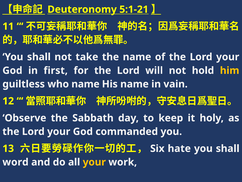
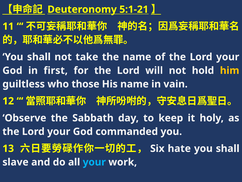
who name: name -> those
word: word -> slave
your at (94, 162) colour: yellow -> light blue
